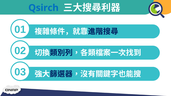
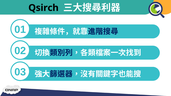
Qsirch colour: blue -> black
